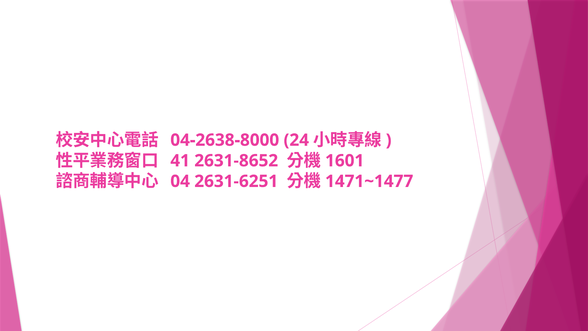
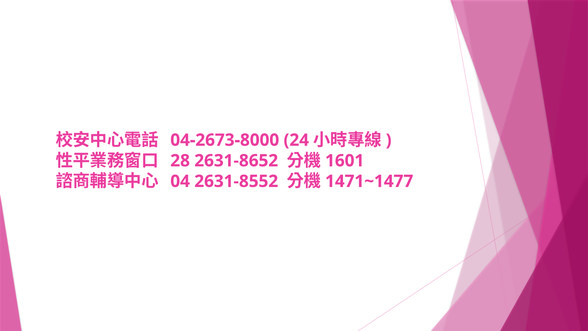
04-2638-8000: 04-2638-8000 -> 04-2673-8000
41: 41 -> 28
2631-6251: 2631-6251 -> 2631-8552
